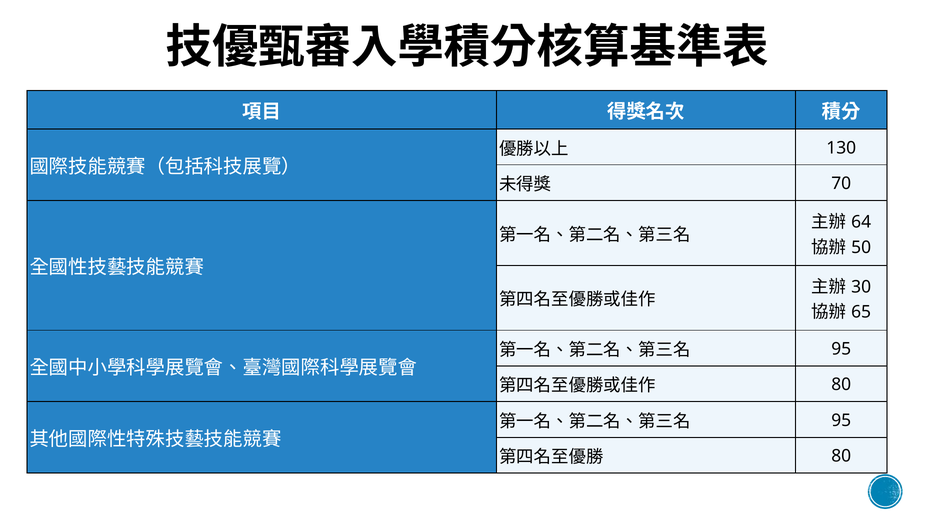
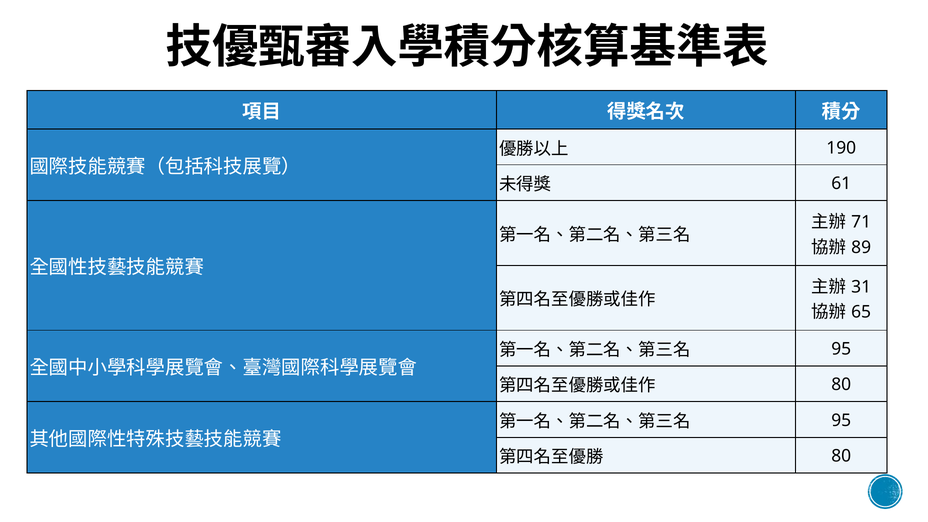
130: 130 -> 190
70: 70 -> 61
64: 64 -> 71
50: 50 -> 89
30: 30 -> 31
